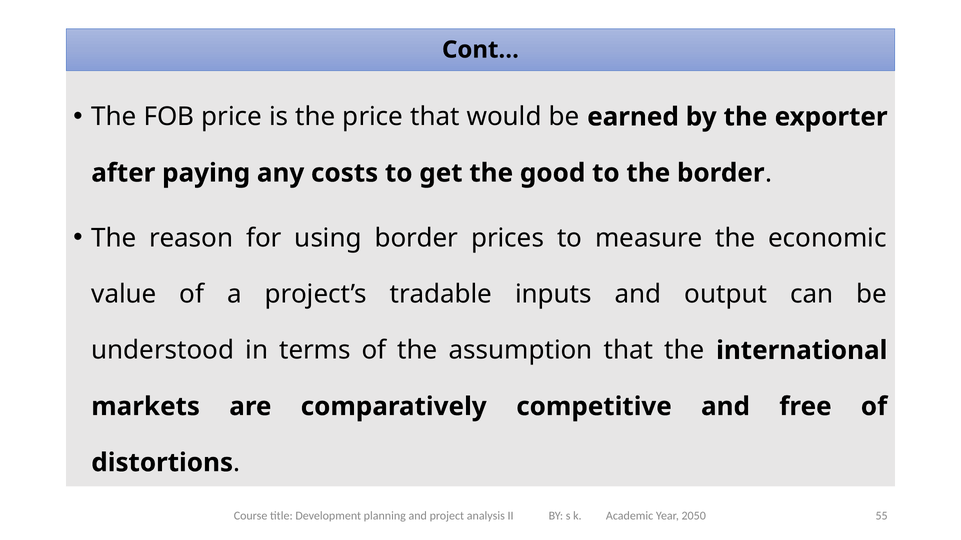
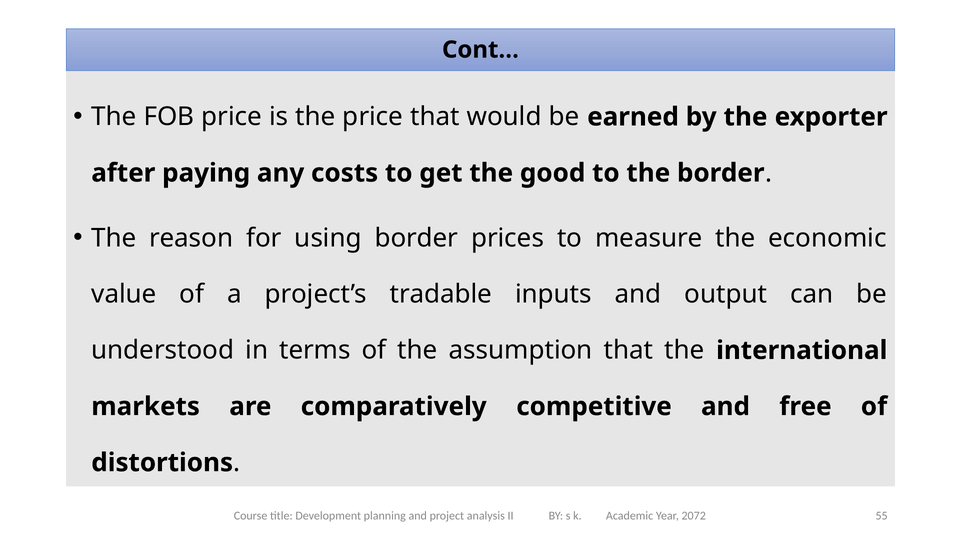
2050: 2050 -> 2072
